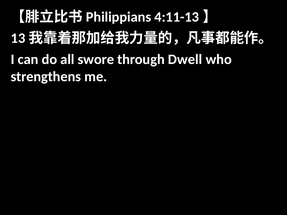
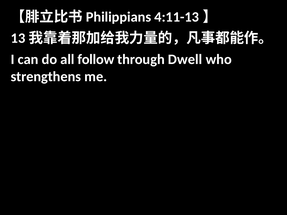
swore: swore -> follow
